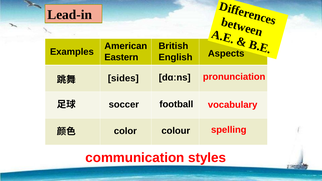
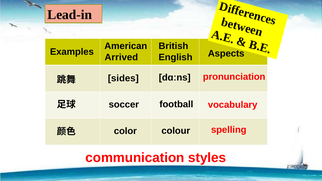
Eastern: Eastern -> Arrived
